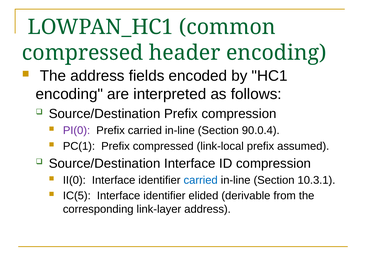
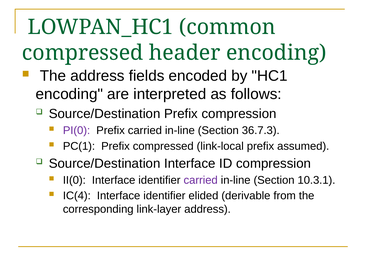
90.0.4: 90.0.4 -> 36.7.3
carried at (201, 180) colour: blue -> purple
IC(5: IC(5 -> IC(4
